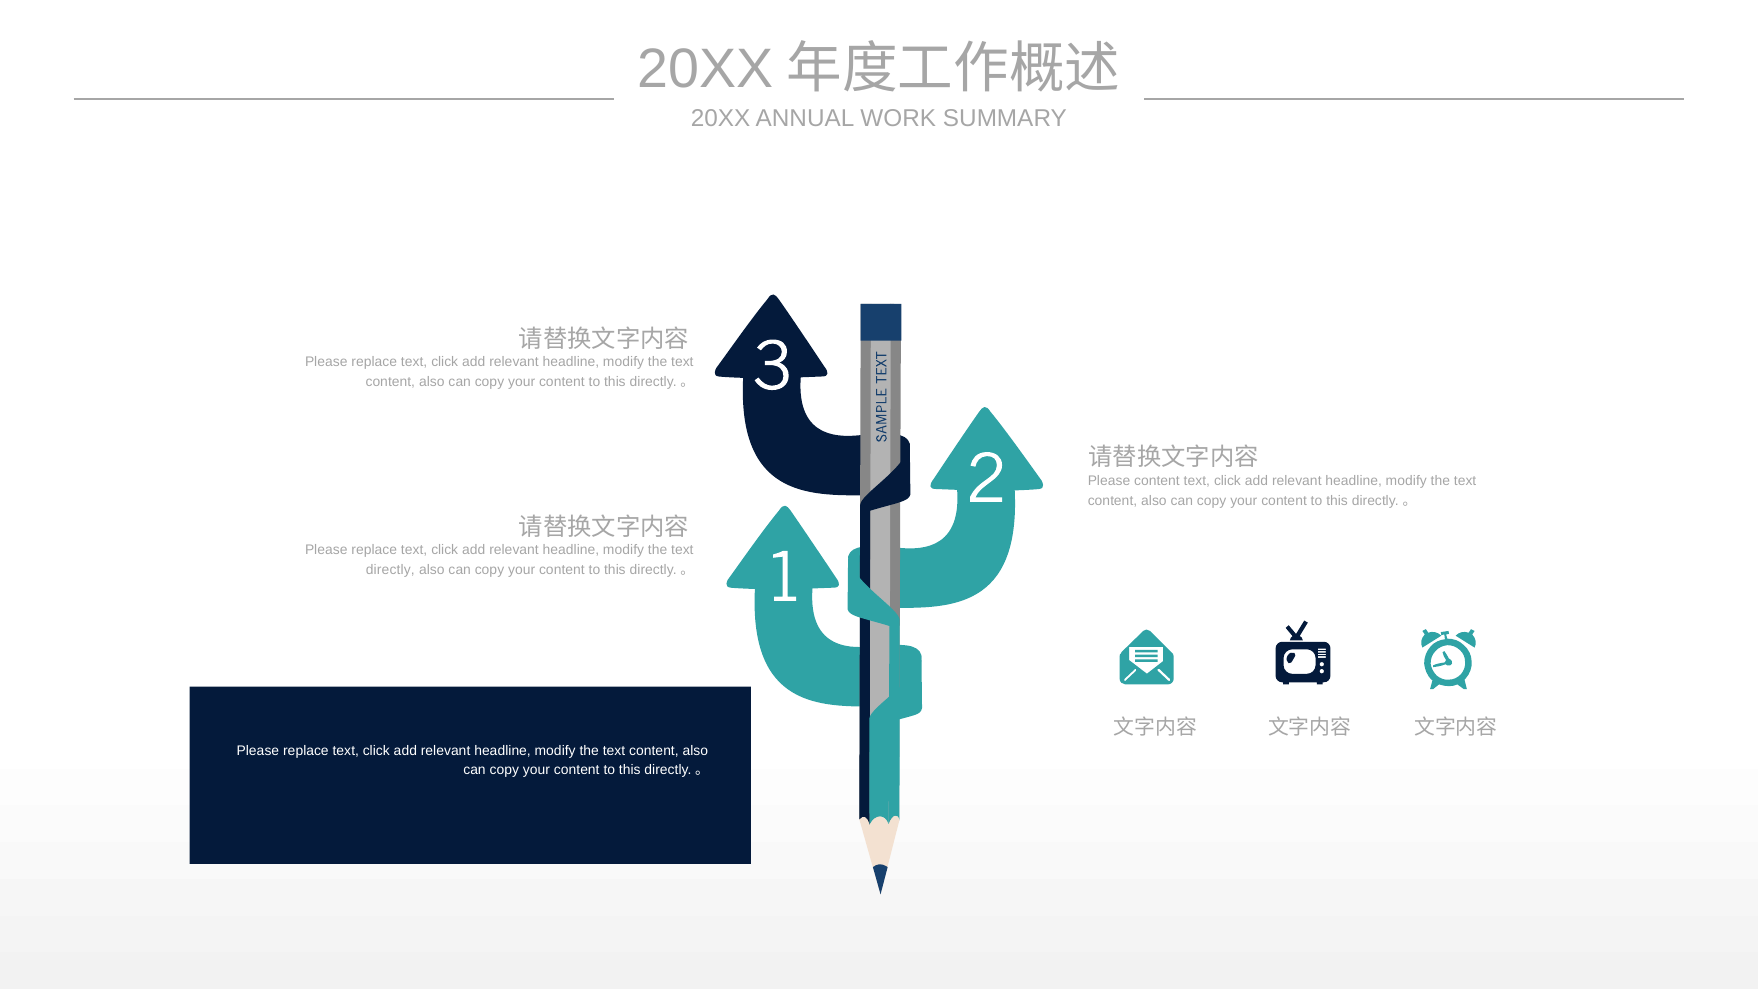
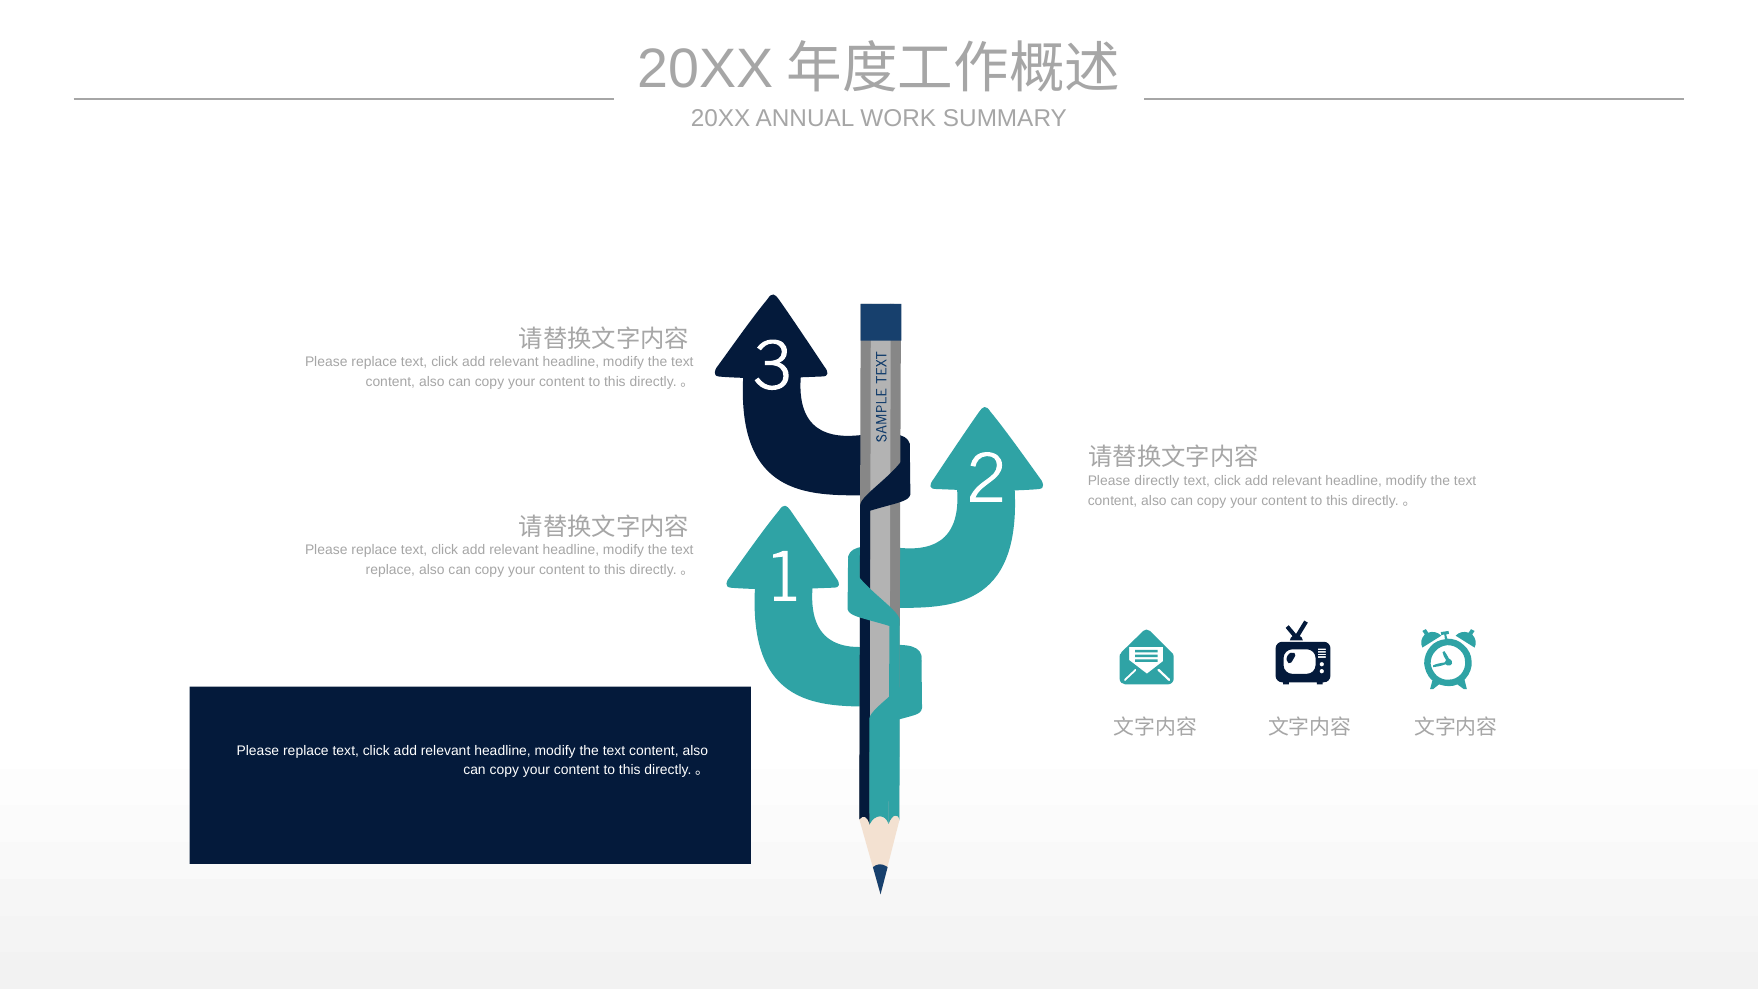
Please content: content -> directly
directly at (390, 570): directly -> replace
